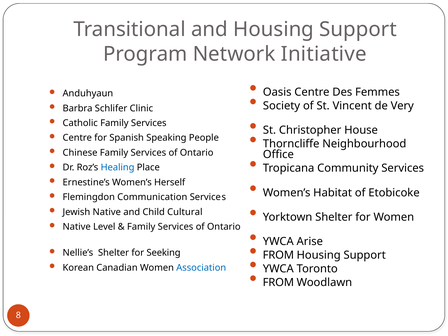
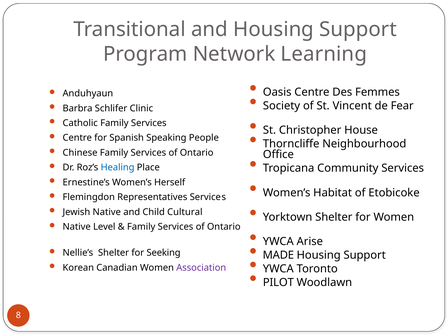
Initiative: Initiative -> Learning
Very: Very -> Fear
Communication: Communication -> Representatives
FROM at (278, 255): FROM -> MADE
Association colour: blue -> purple
FROM at (278, 282): FROM -> PILOT
